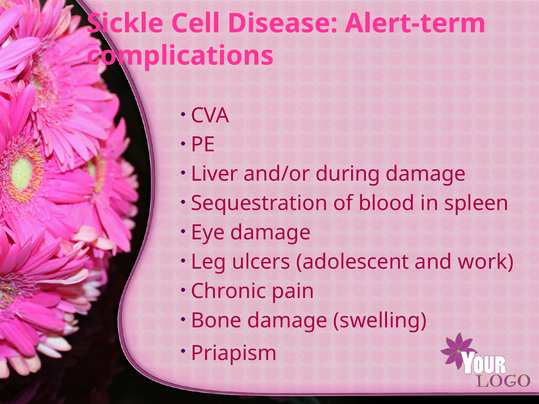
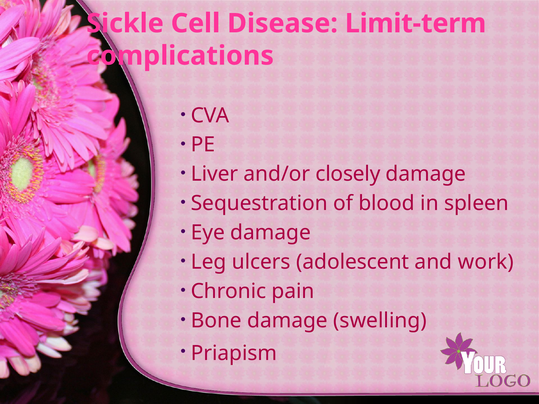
Alert-term: Alert-term -> Limit-term
during: during -> closely
